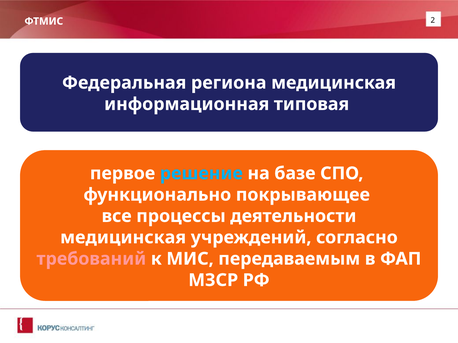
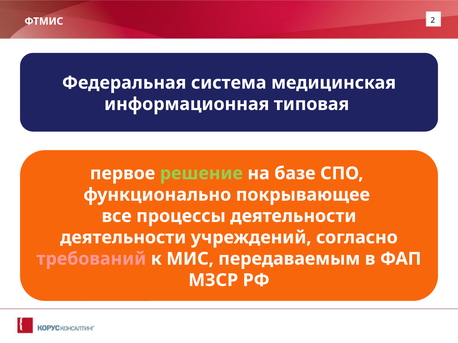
региона: региона -> система
решение colour: light blue -> light green
медицинская at (123, 238): медицинская -> деятельности
